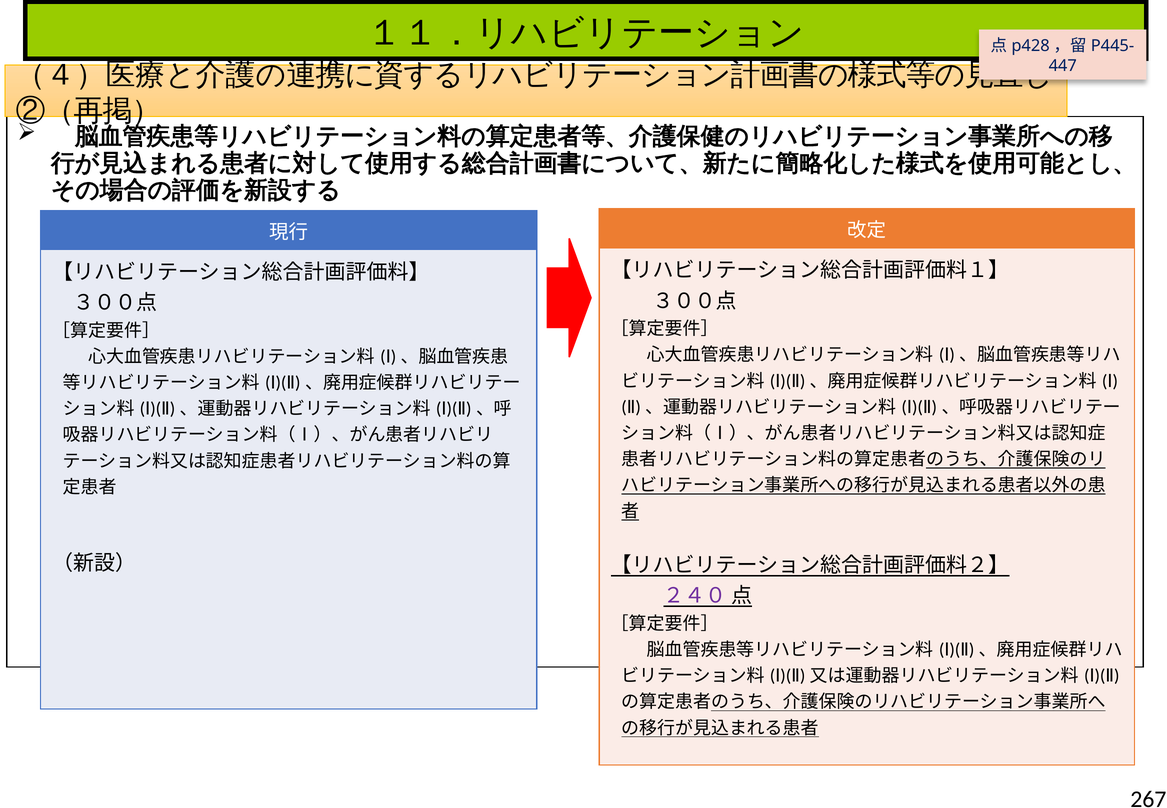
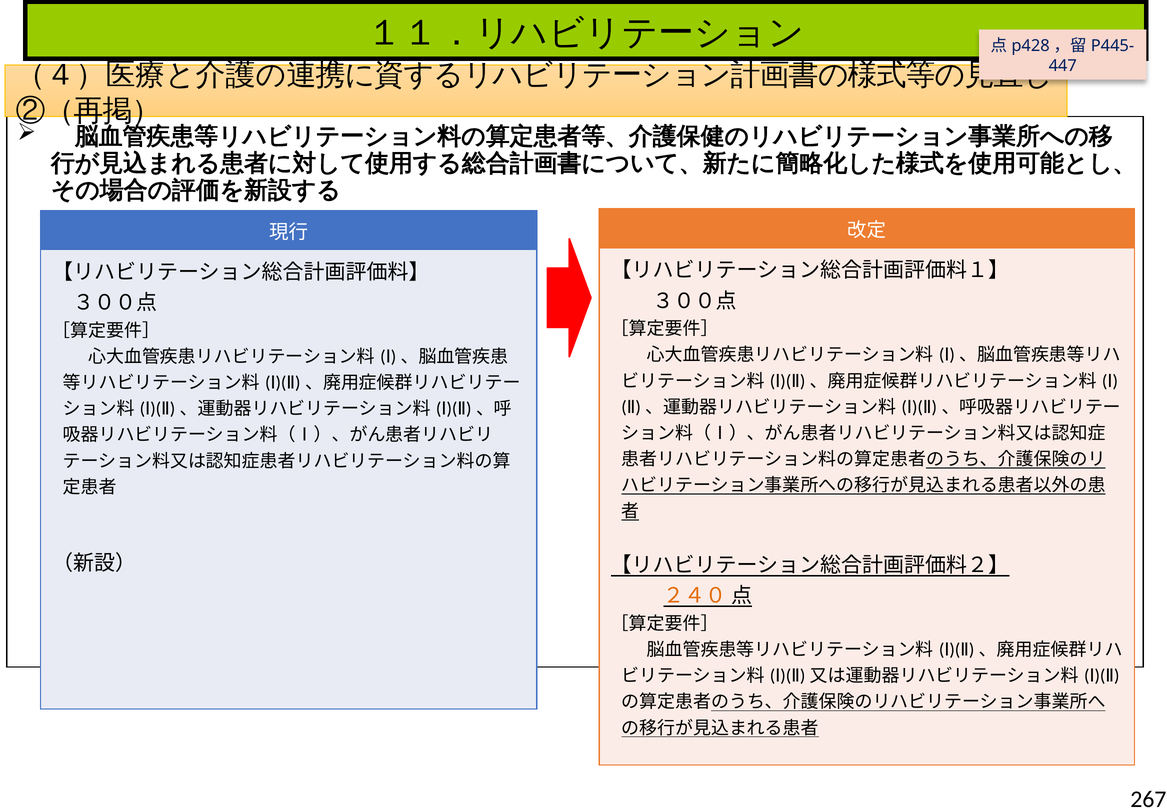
２４０ colour: purple -> orange
